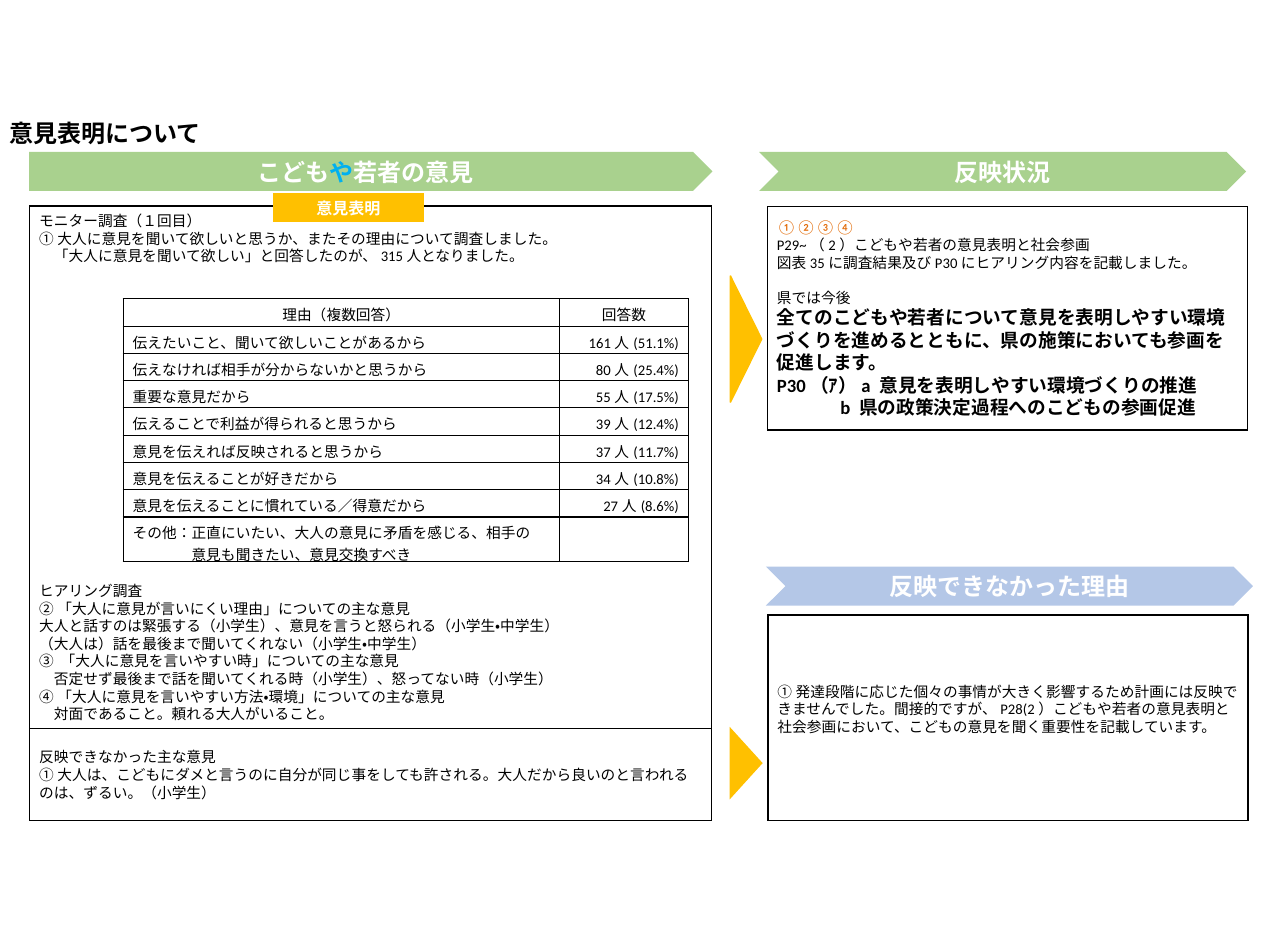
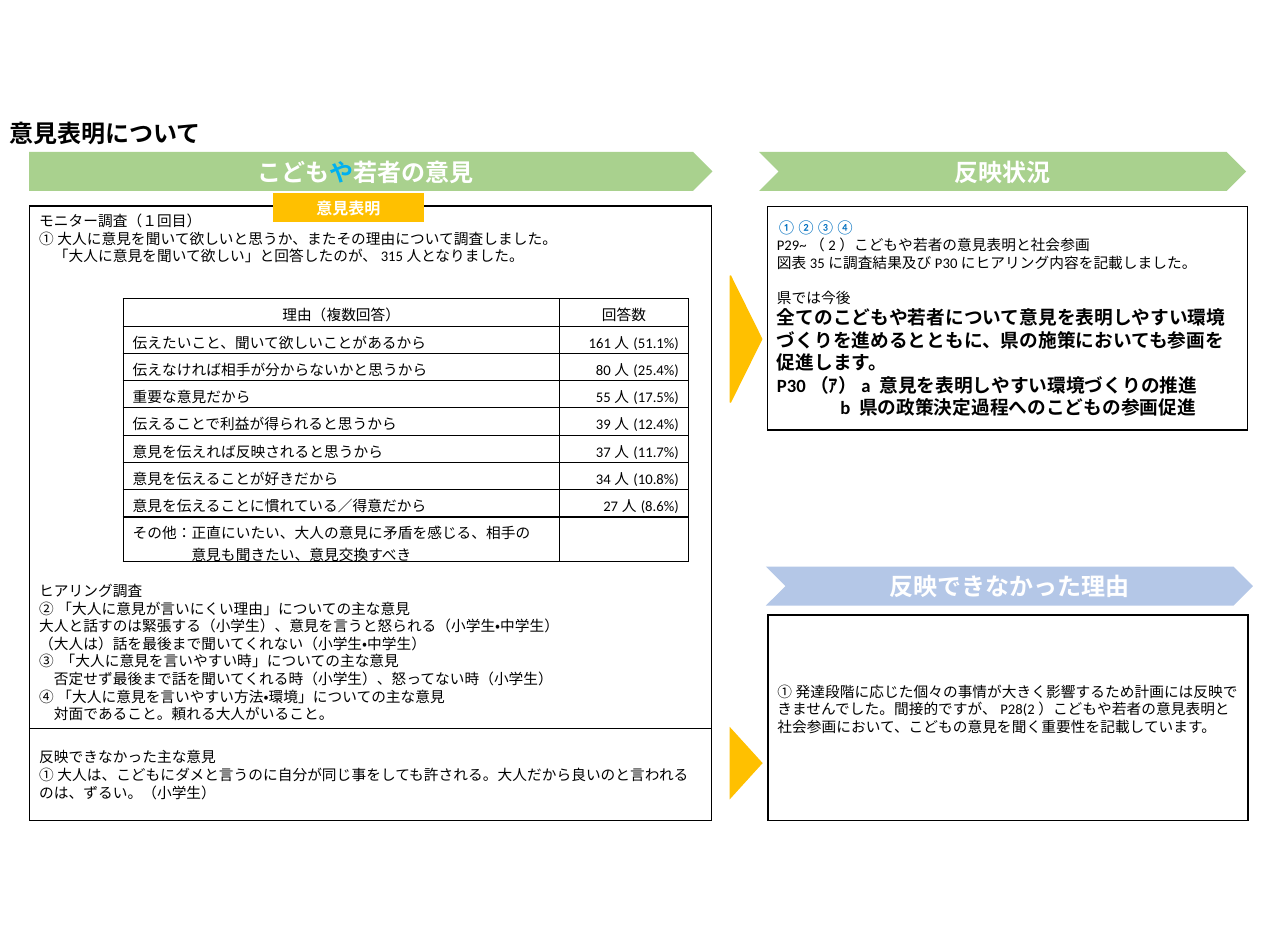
①②③④ colour: orange -> blue
